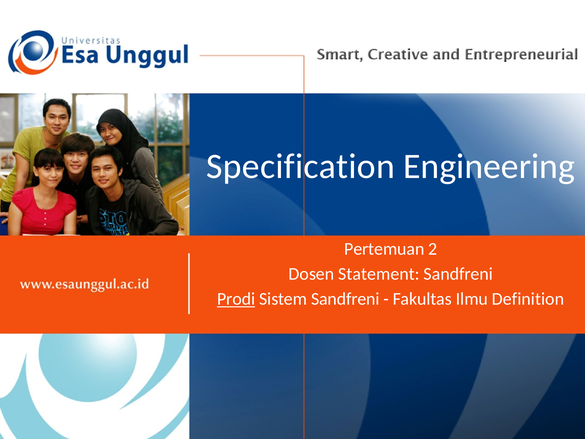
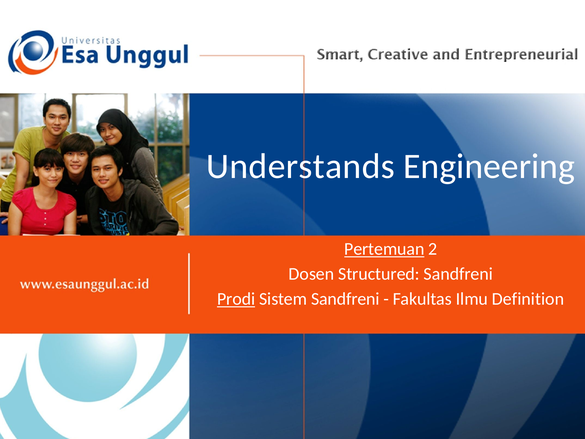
Specification: Specification -> Understands
Pertemuan underline: none -> present
Statement: Statement -> Structured
